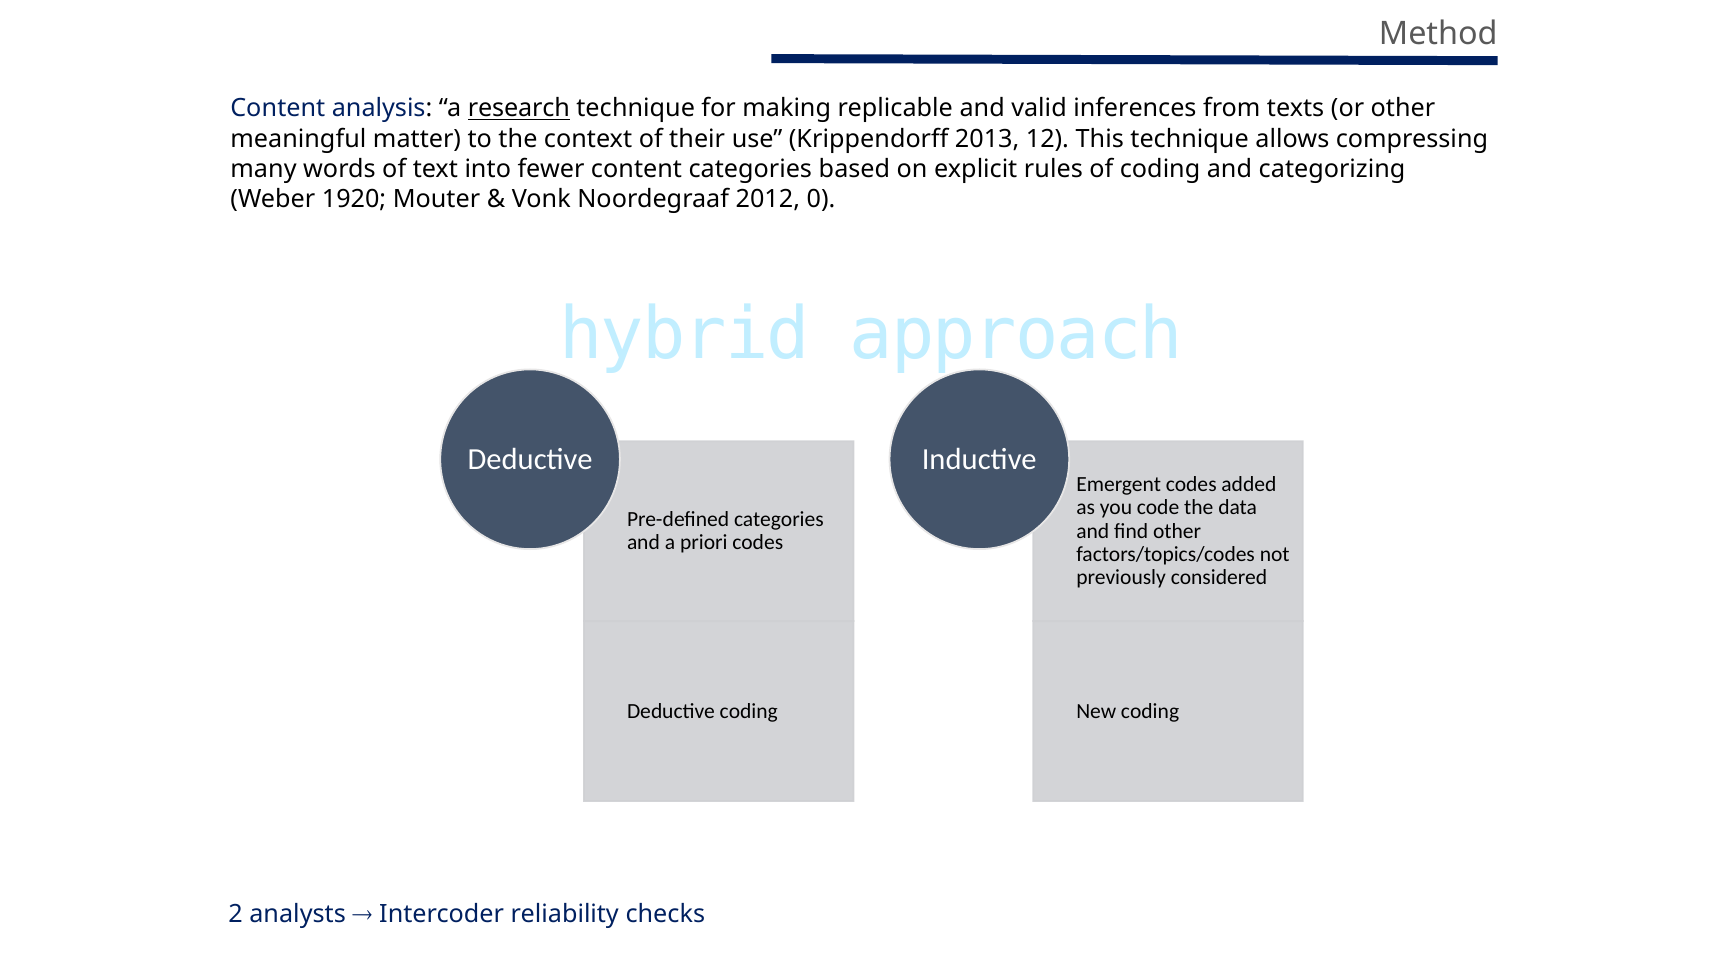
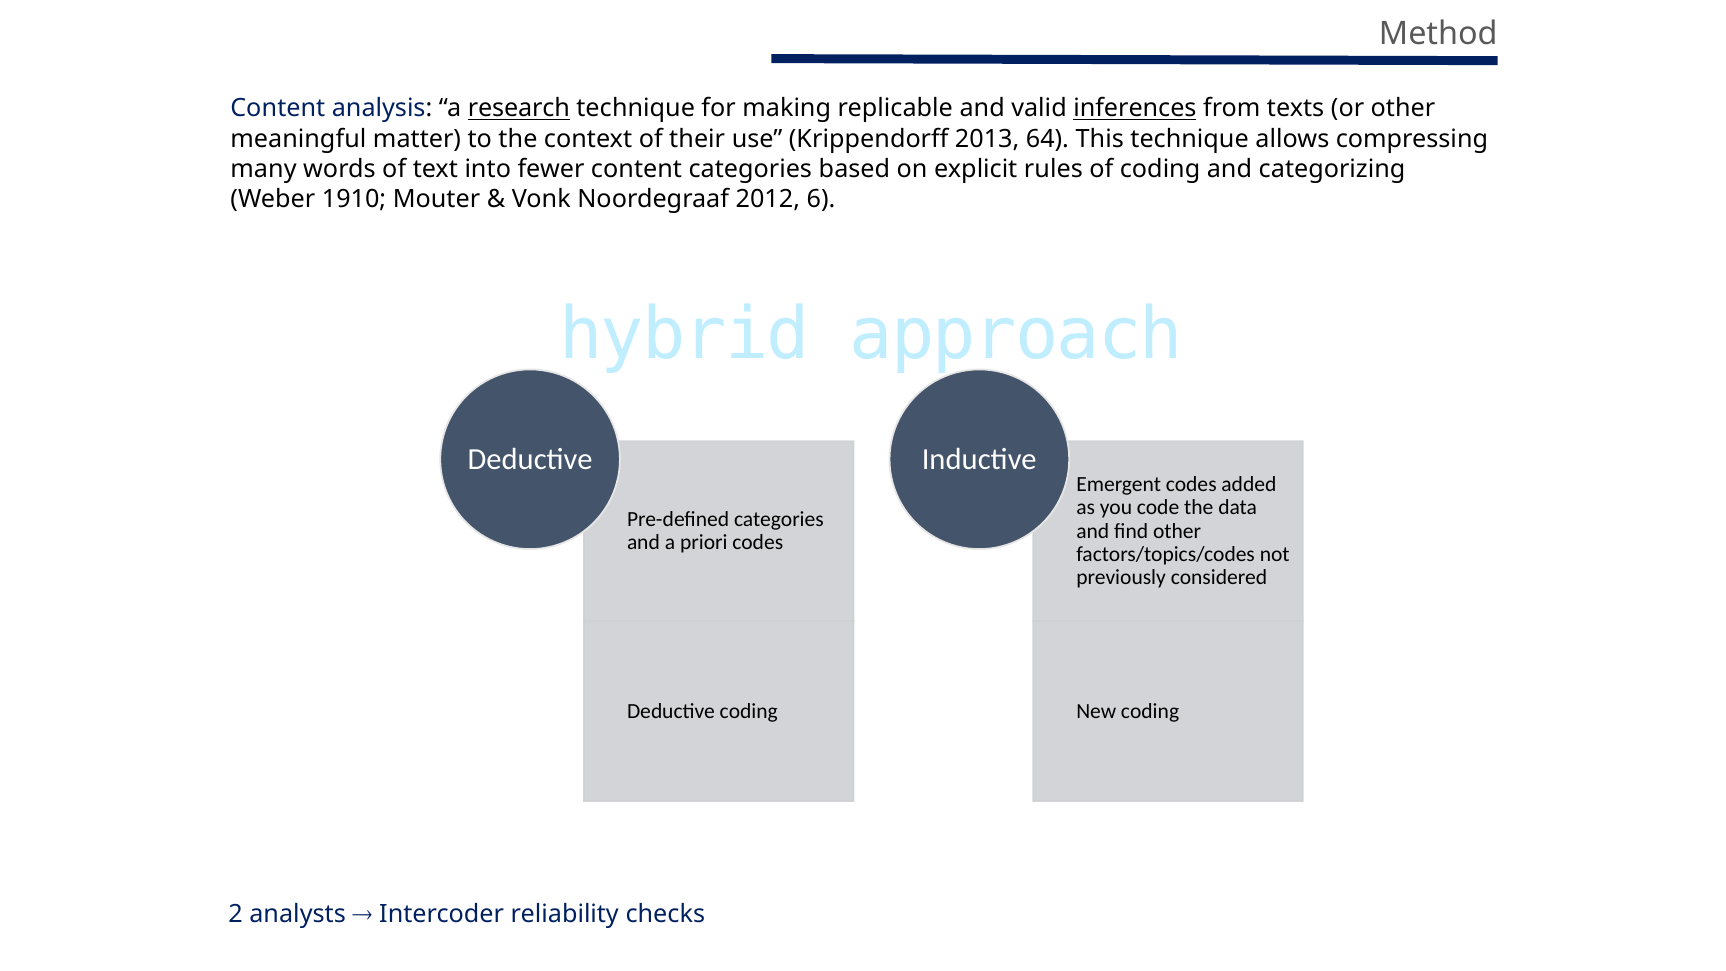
inferences underline: none -> present
12: 12 -> 64
1920: 1920 -> 1910
0: 0 -> 6
